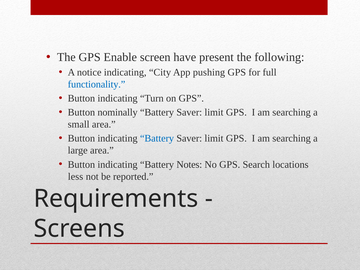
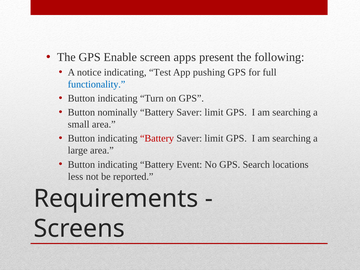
have: have -> apps
City: City -> Test
Battery at (157, 138) colour: blue -> red
Notes: Notes -> Event
